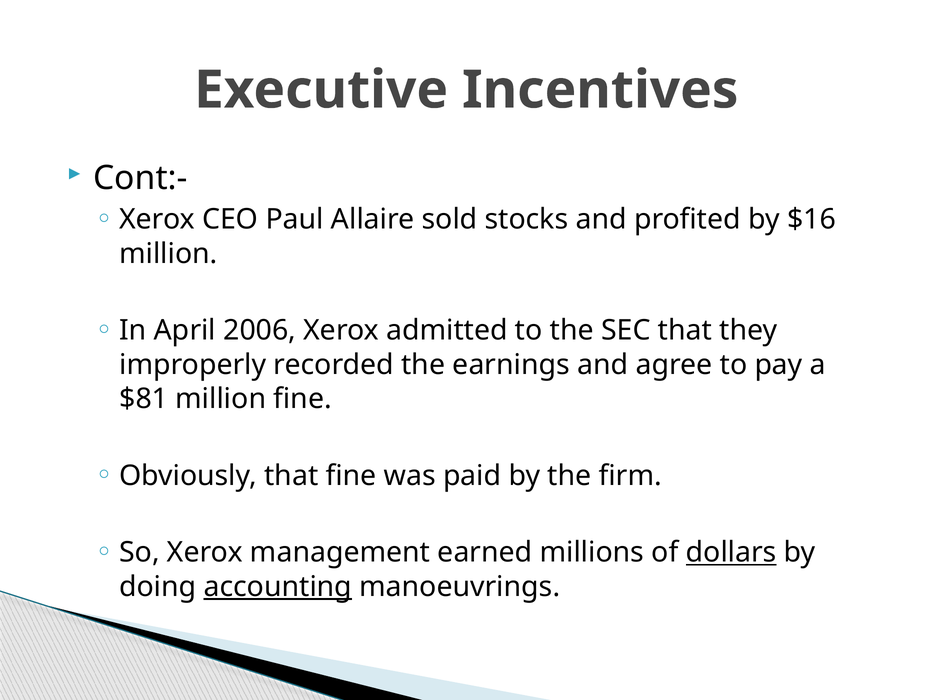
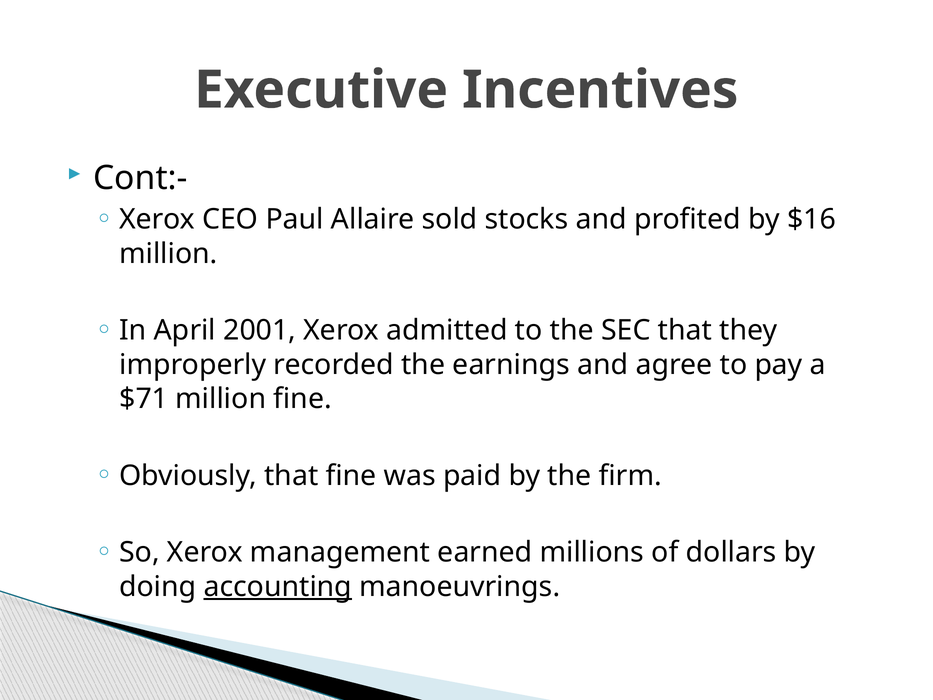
2006: 2006 -> 2001
$81: $81 -> $71
dollars underline: present -> none
